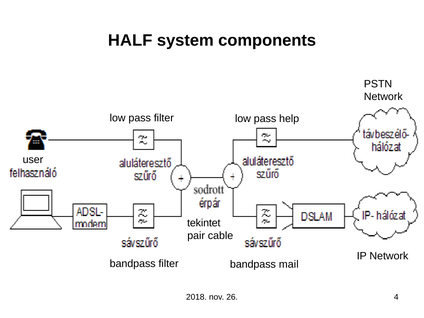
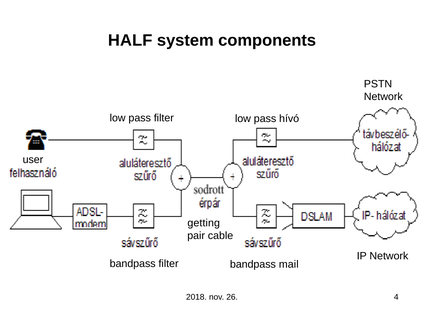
help: help -> hívó
tekintet: tekintet -> getting
